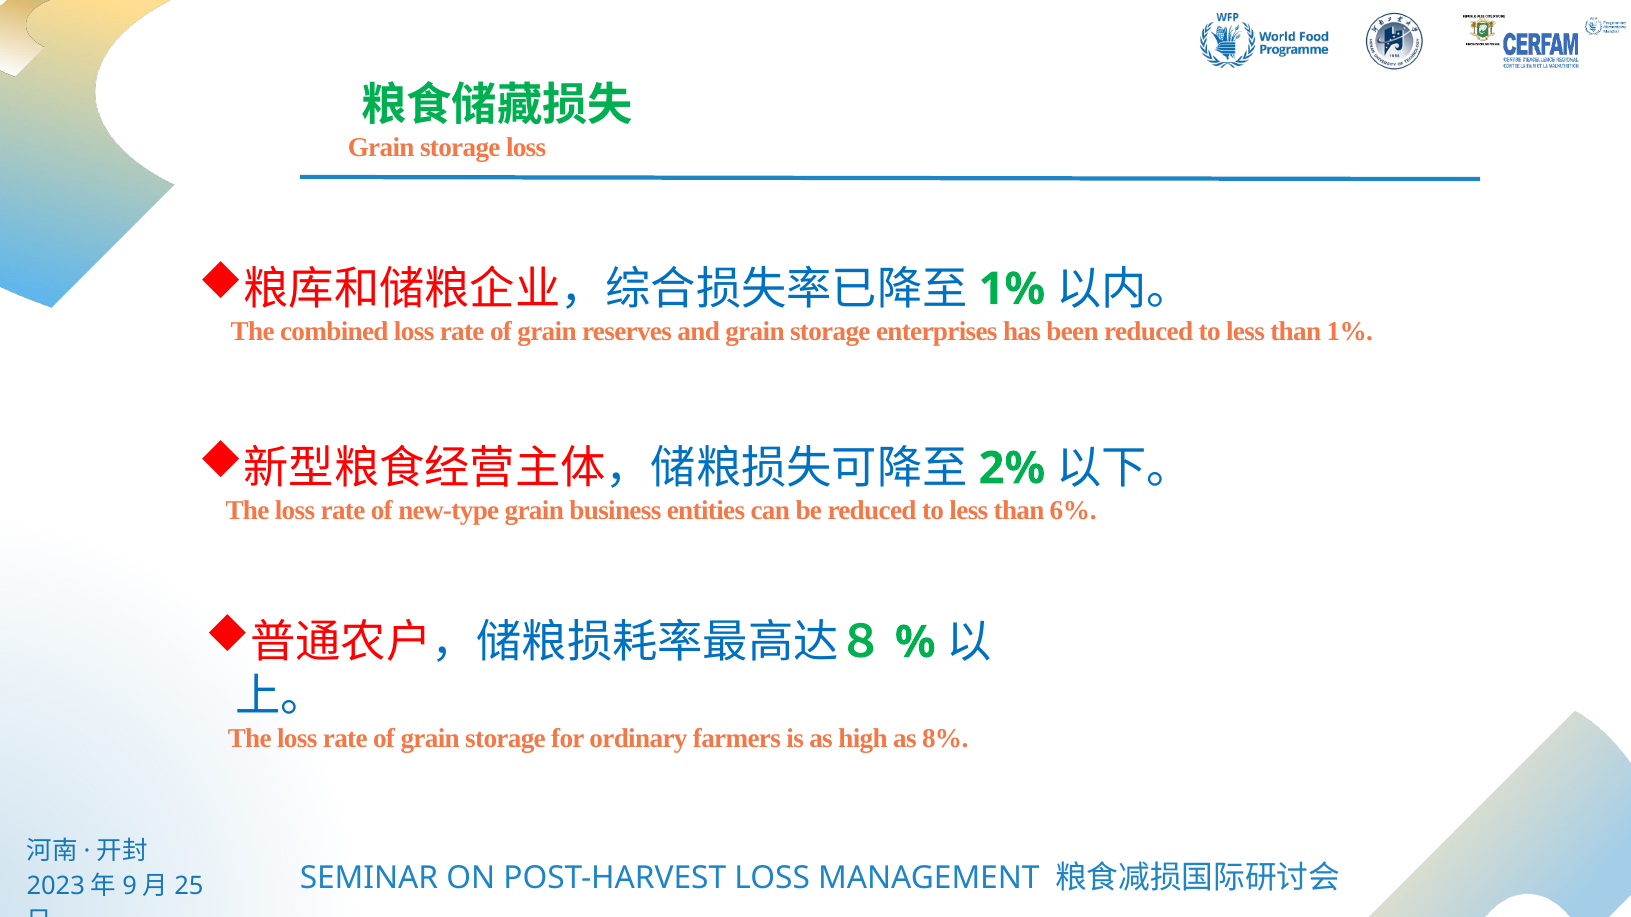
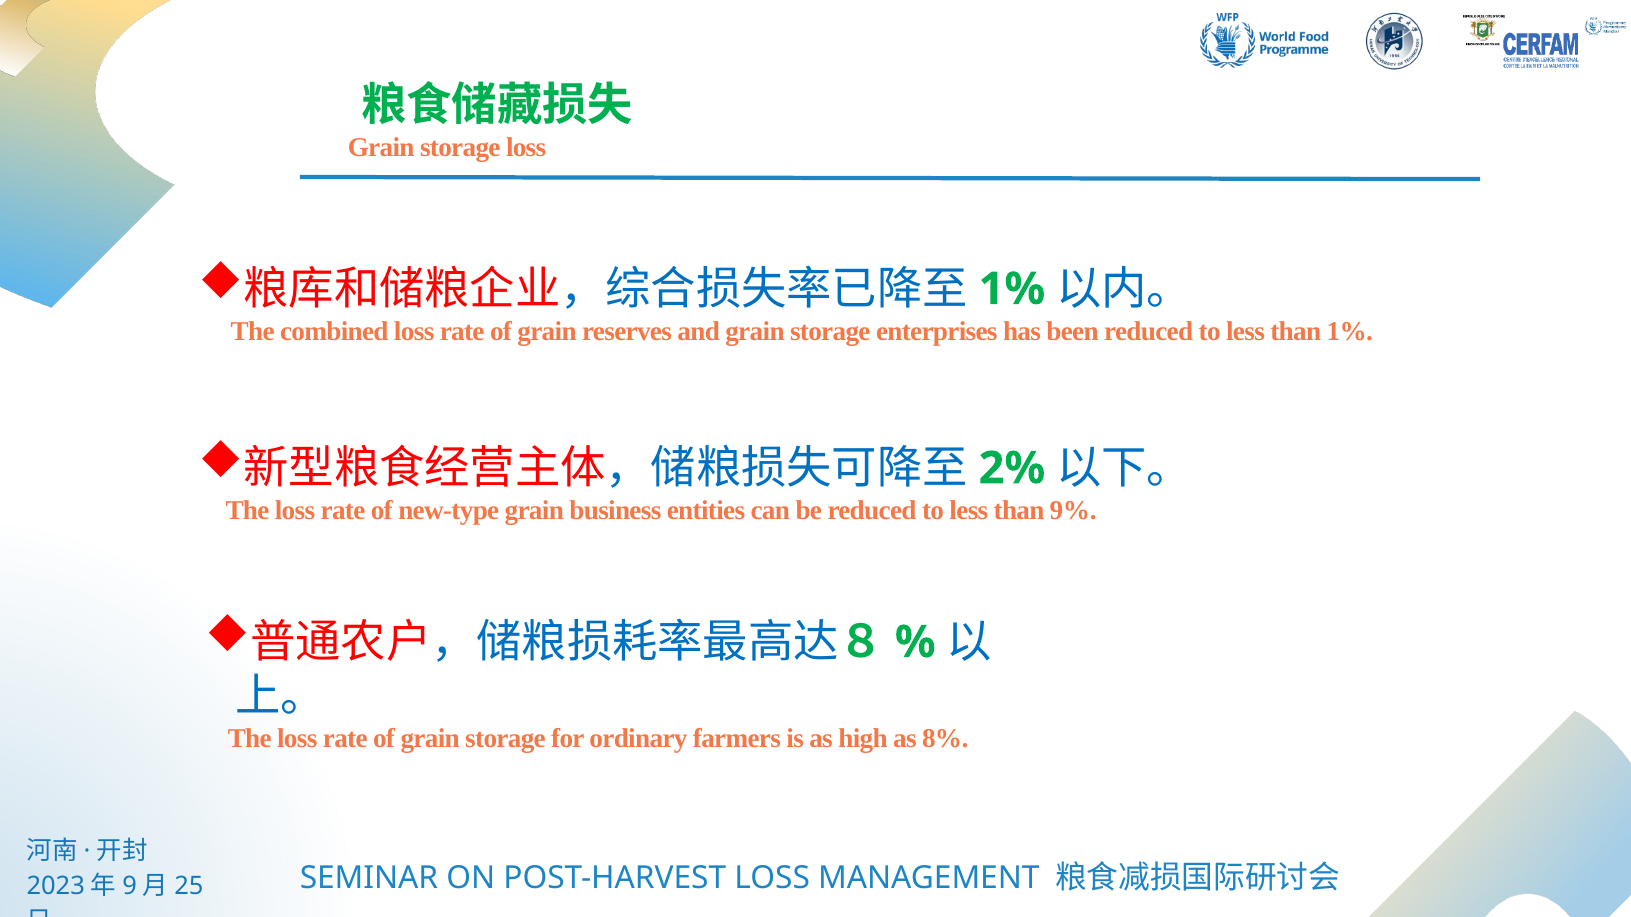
6%: 6% -> 9%
